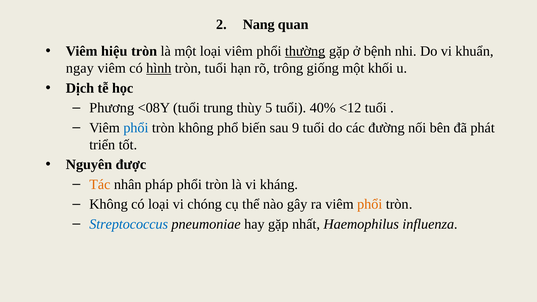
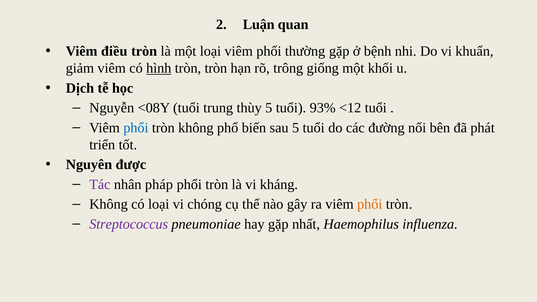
Nang: Nang -> Luận
hiệu: hiệu -> điều
thường underline: present -> none
ngay: ngay -> giảm
tròn tuổi: tuổi -> tròn
Phương: Phương -> Nguyễn
40%: 40% -> 93%
sau 9: 9 -> 5
Tác colour: orange -> purple
Streptococcus colour: blue -> purple
